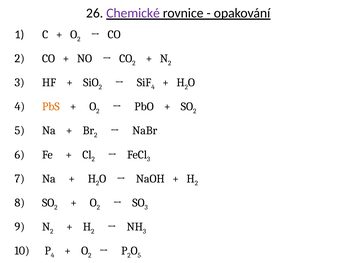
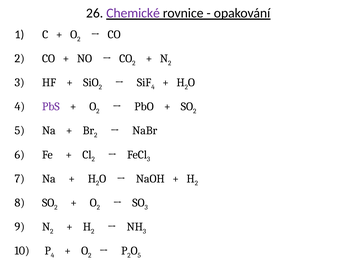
PbS colour: orange -> purple
